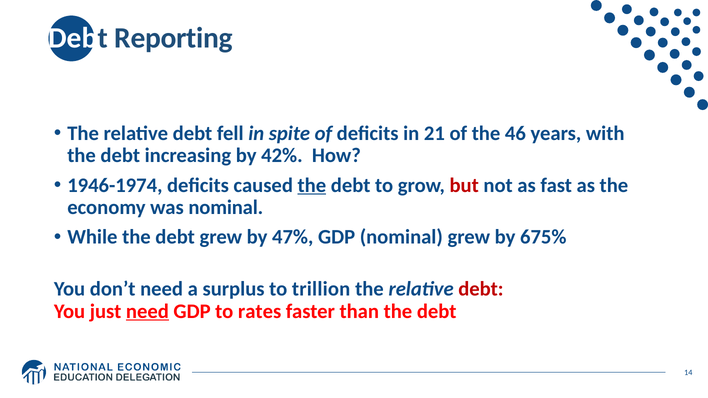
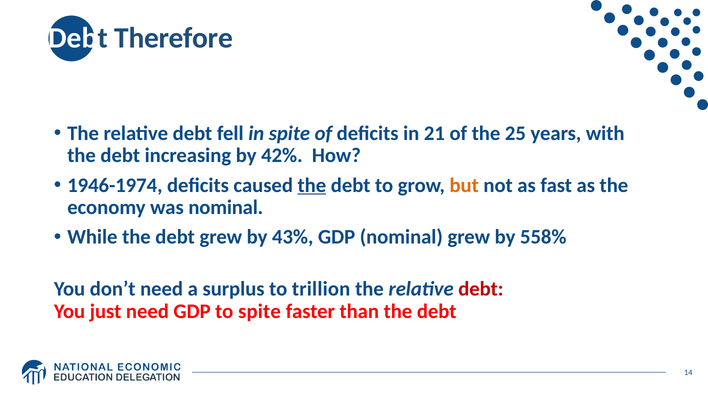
Reporting: Reporting -> Therefore
46: 46 -> 25
but colour: red -> orange
47%: 47% -> 43%
675%: 675% -> 558%
need at (147, 311) underline: present -> none
to rates: rates -> spite
